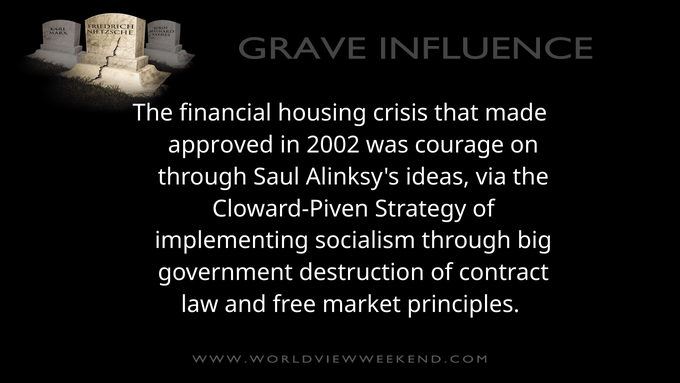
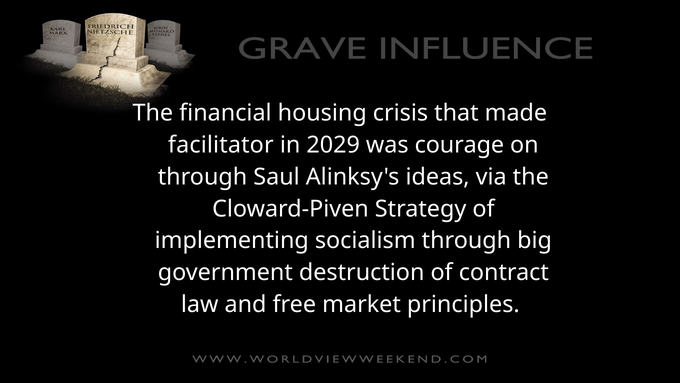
approved: approved -> facilitator
2002: 2002 -> 2029
